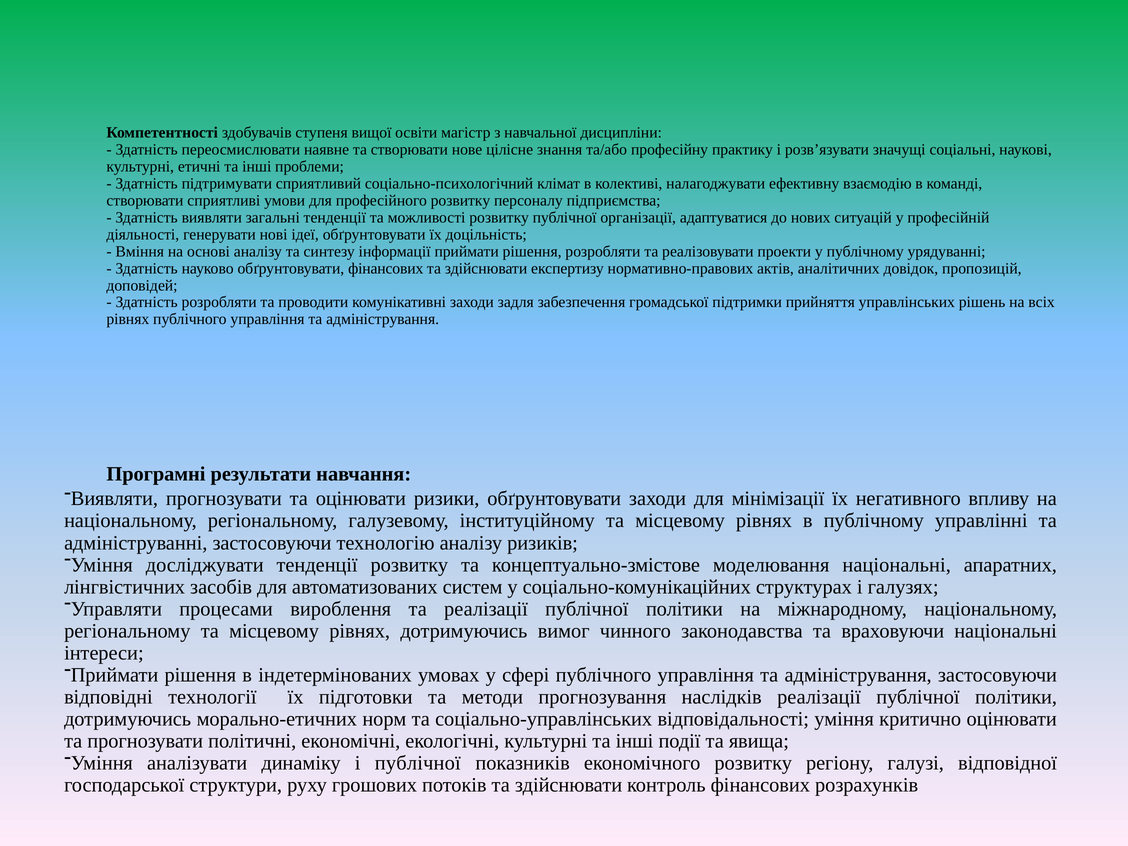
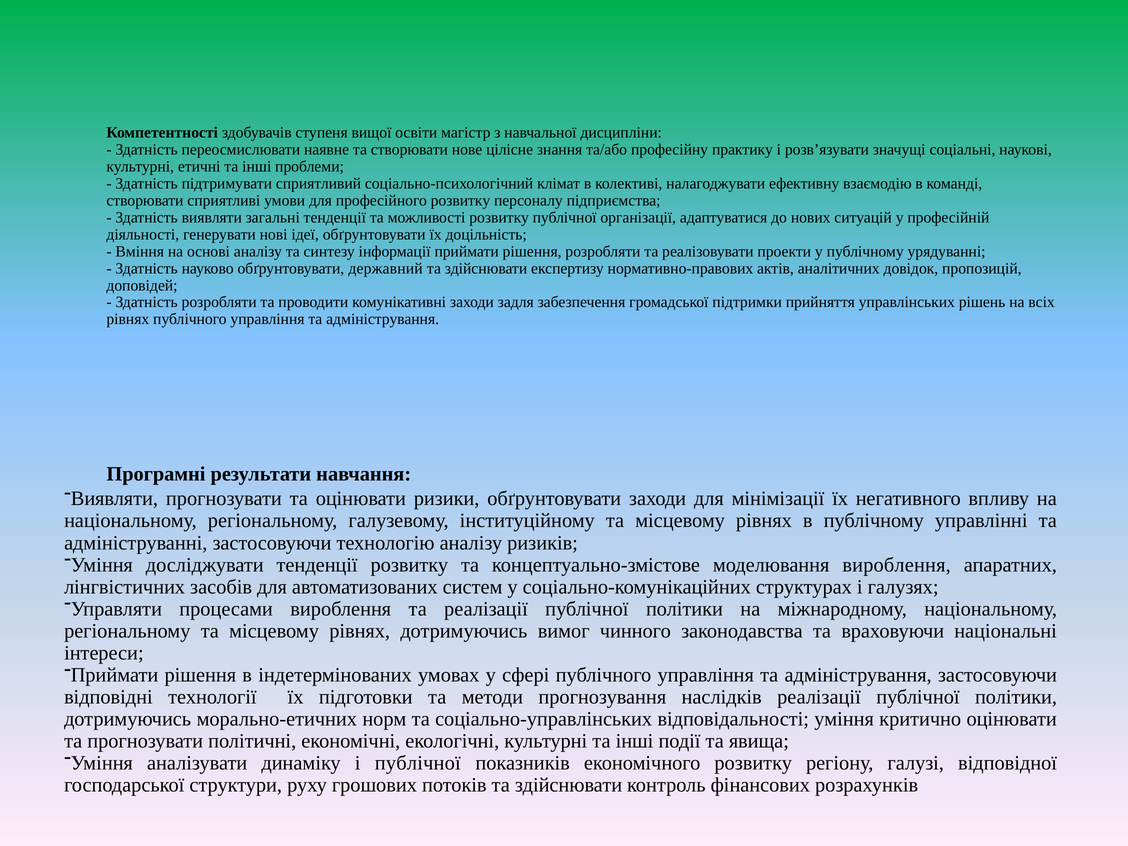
обґрунтовувати фінансових: фінансових -> державний
моделювання національні: національні -> вироблення
